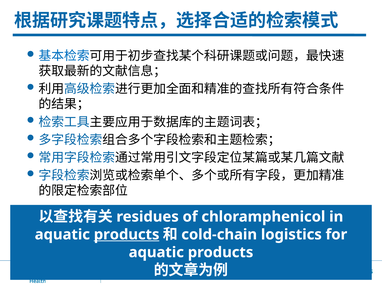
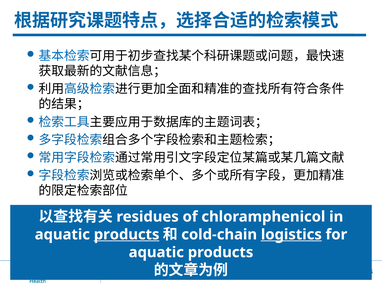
logistics underline: none -> present
